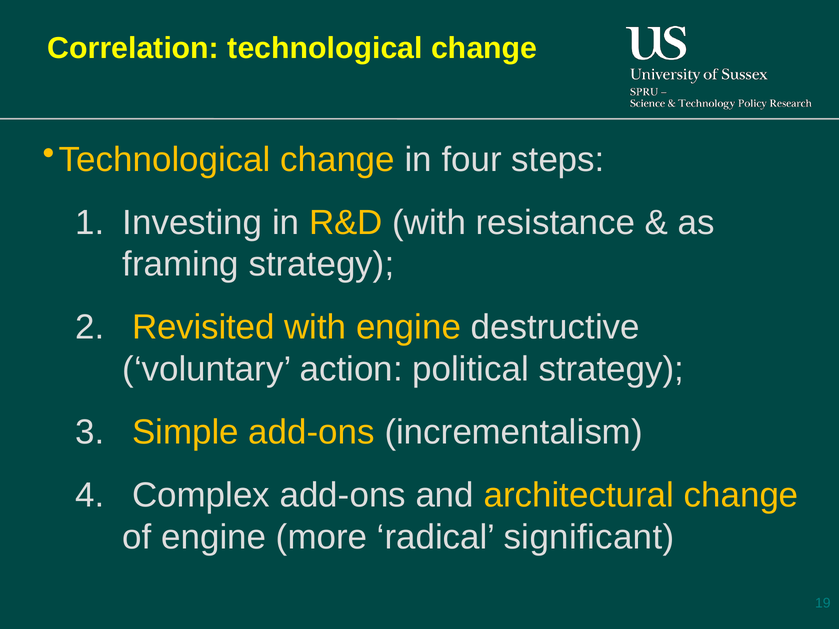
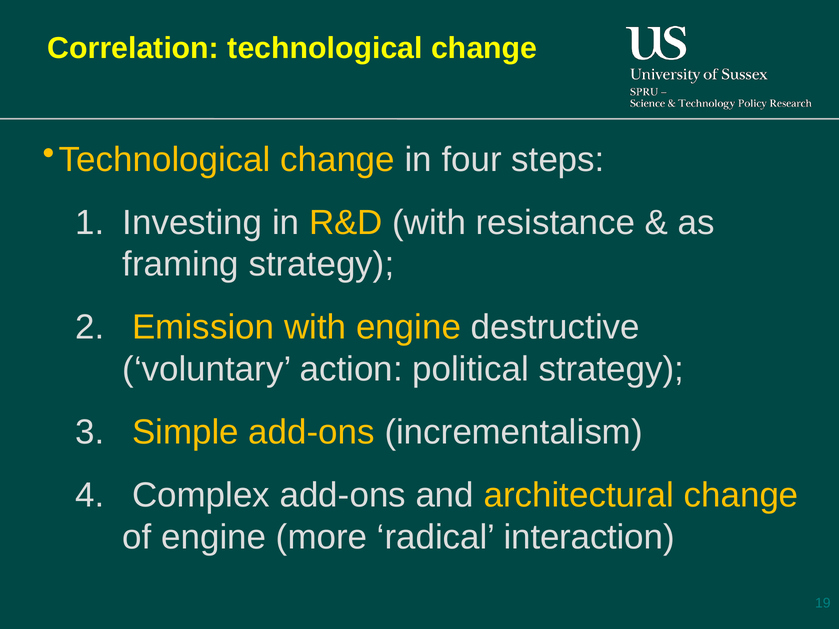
Revisited: Revisited -> Emission
significant: significant -> interaction
